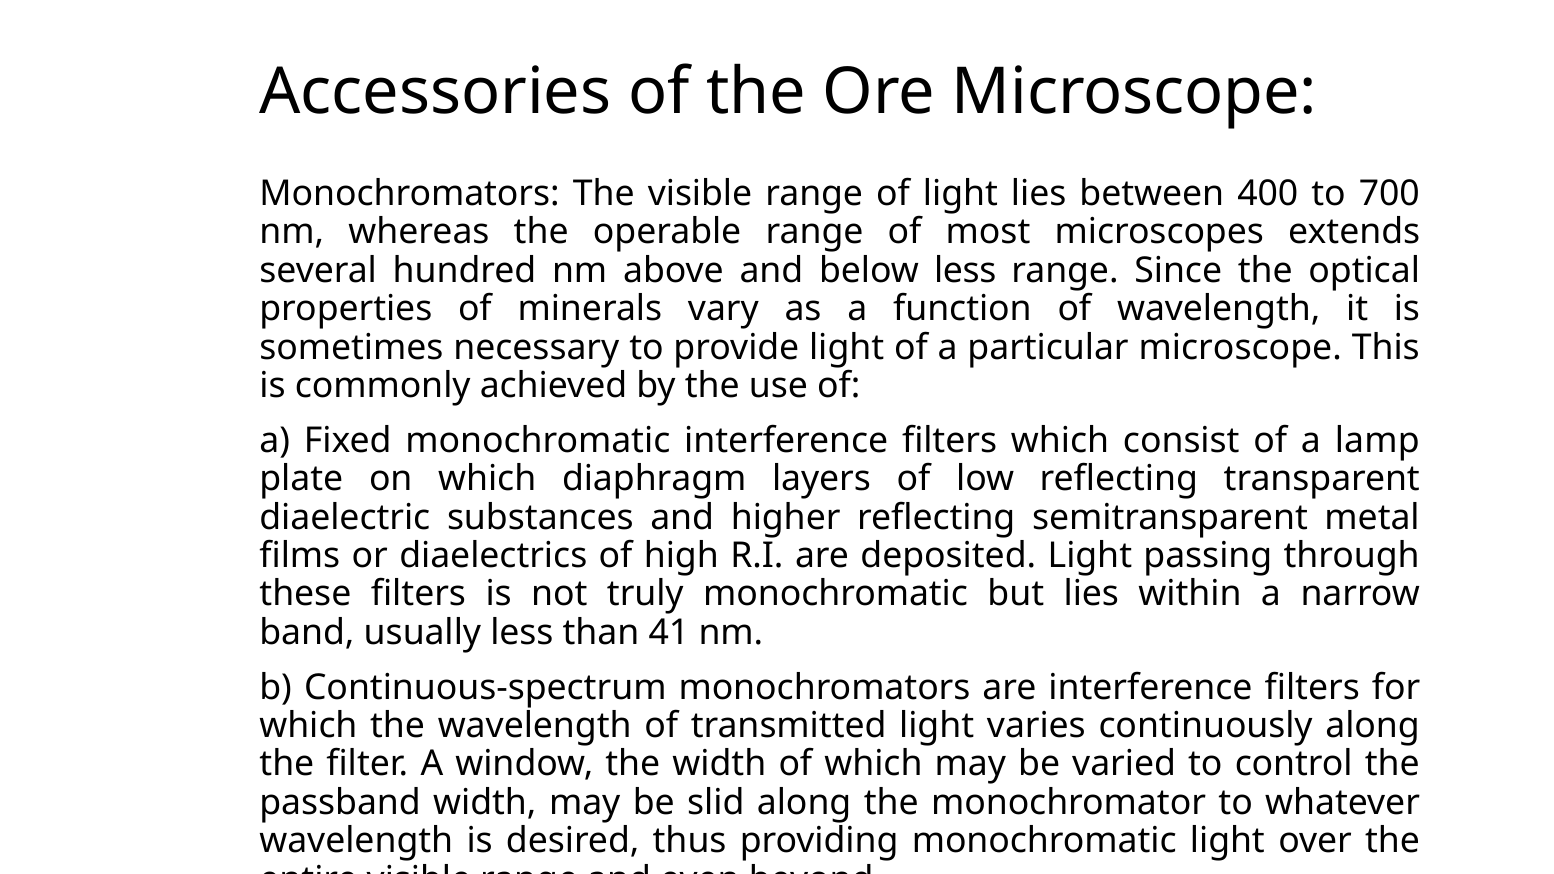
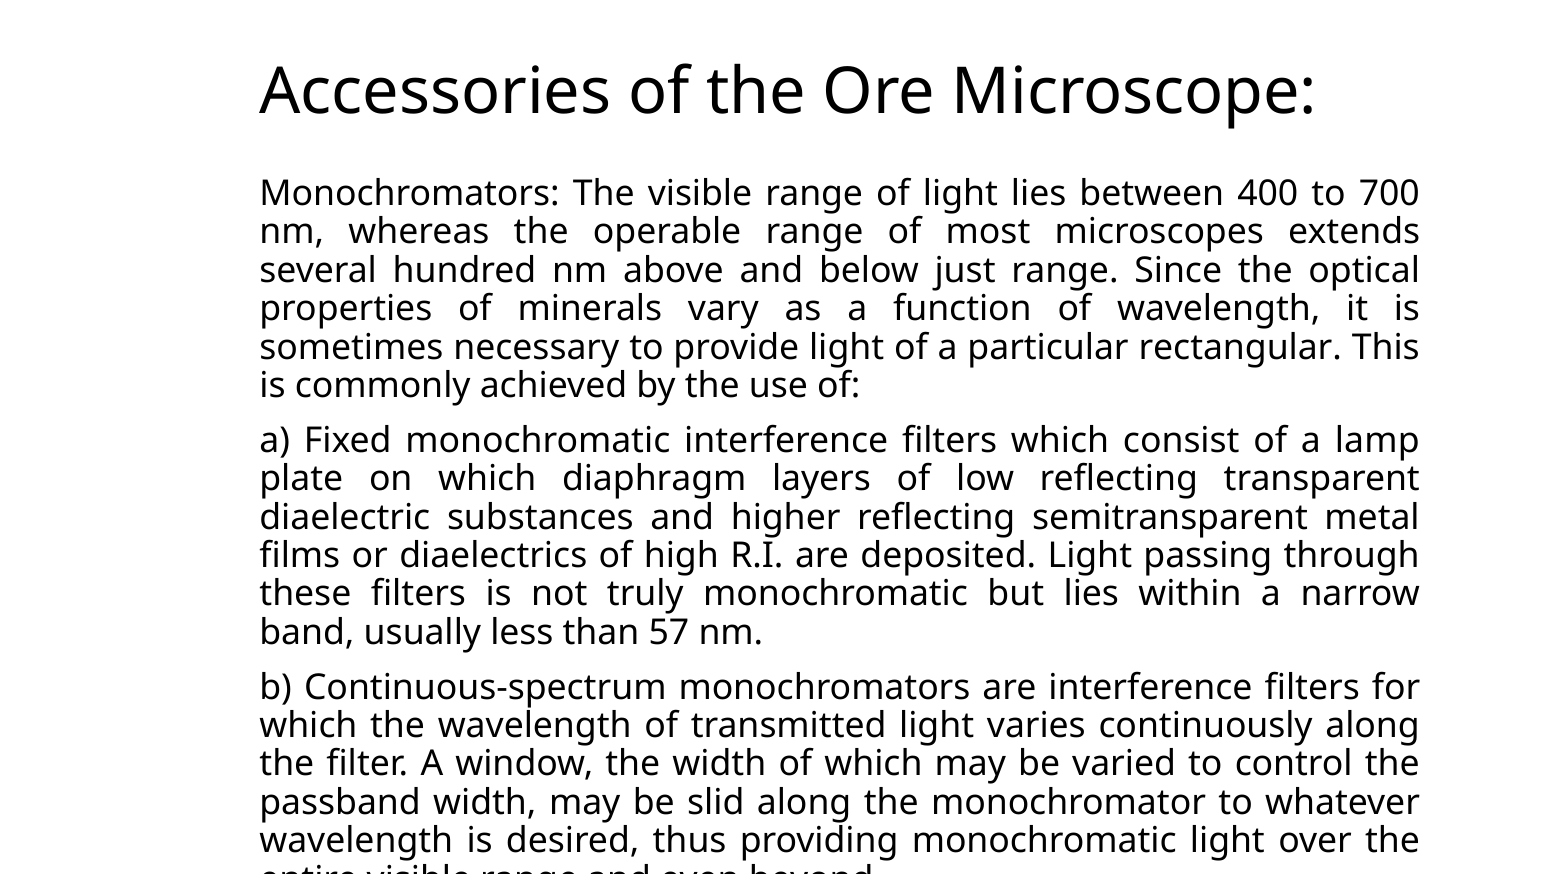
below less: less -> just
particular microscope: microscope -> rectangular
41: 41 -> 57
